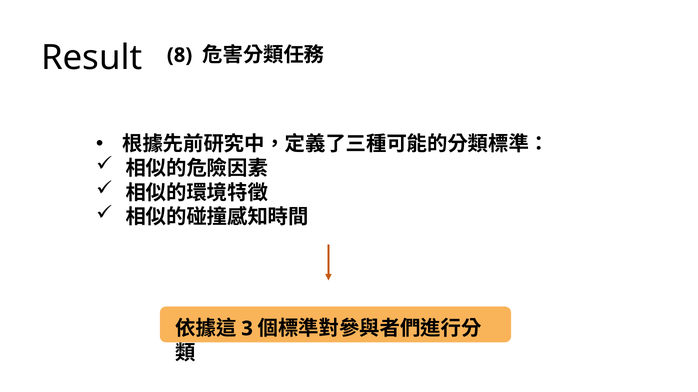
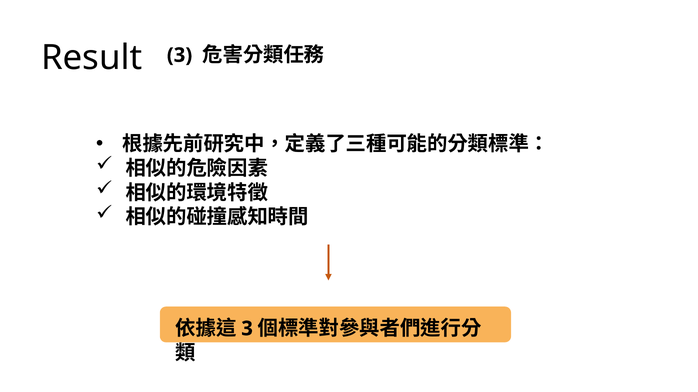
Result 8: 8 -> 3
